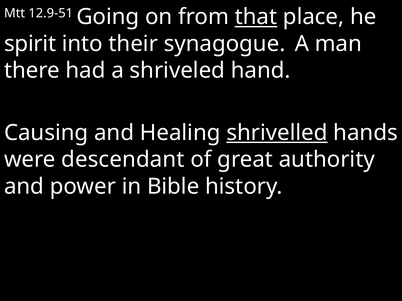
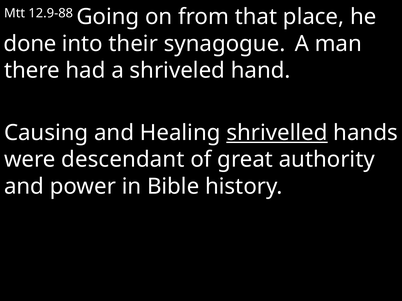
12.9-51: 12.9-51 -> 12.9-88
that underline: present -> none
spirit: spirit -> done
